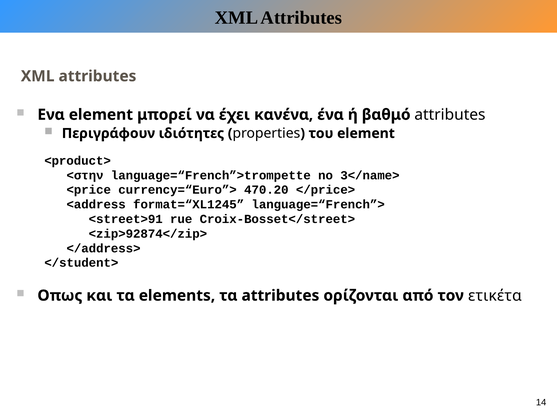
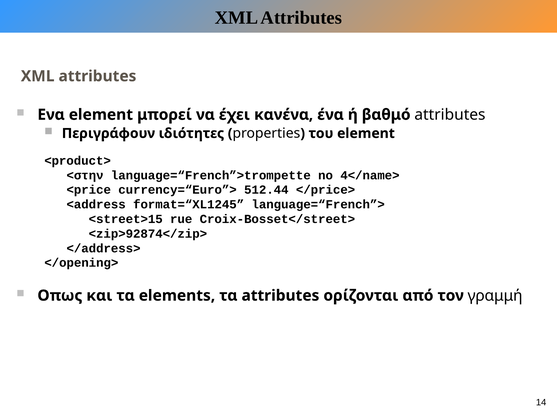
3</name>: 3</name> -> 4</name>
470.20: 470.20 -> 512.44
<street>91: <street>91 -> <street>15
</student>: </student> -> </opening>
ετικέτα: ετικέτα -> γραμμή
